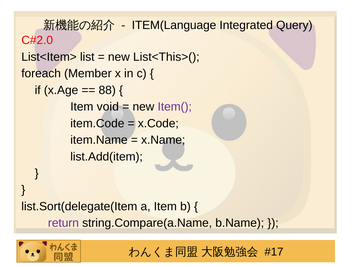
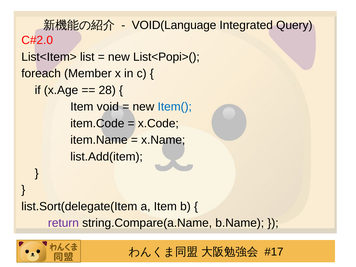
ITEM(Language: ITEM(Language -> VOID(Language
List<This>(: List<This>( -> List<Popi>(
88: 88 -> 28
Item( colour: purple -> blue
